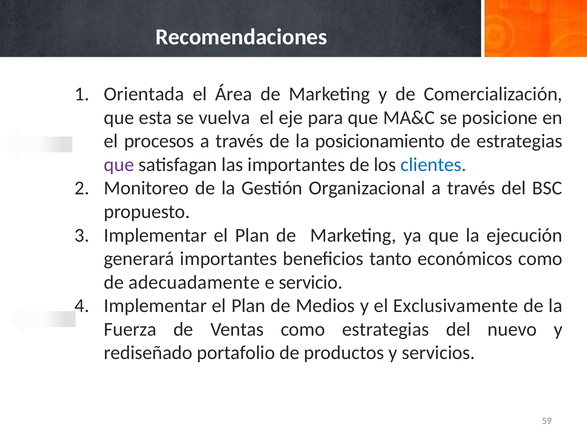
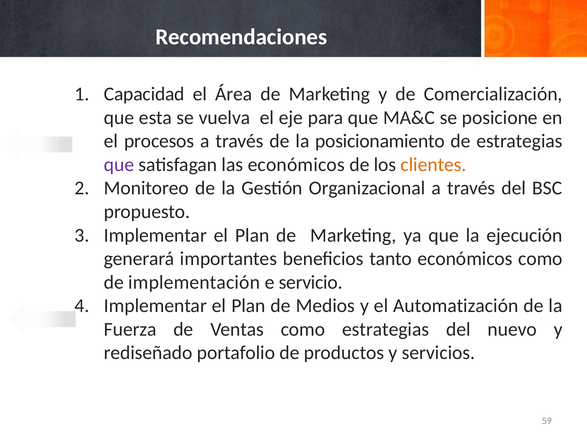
Orientada: Orientada -> Capacidad
las importantes: importantes -> económicos
clientes colour: blue -> orange
adecuadamente: adecuadamente -> implementación
Exclusivamente: Exclusivamente -> Automatización
